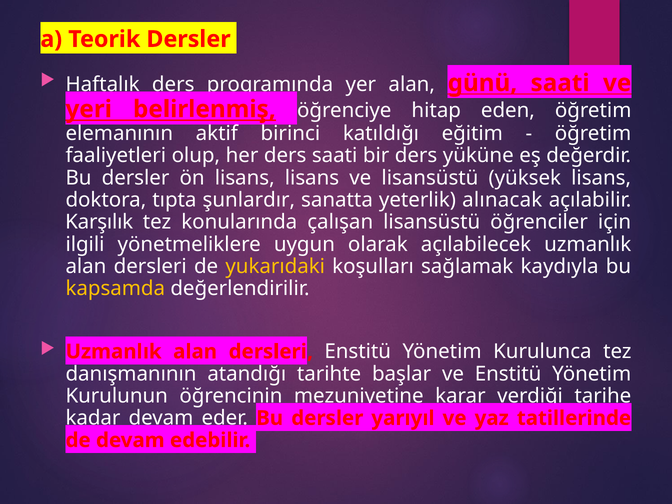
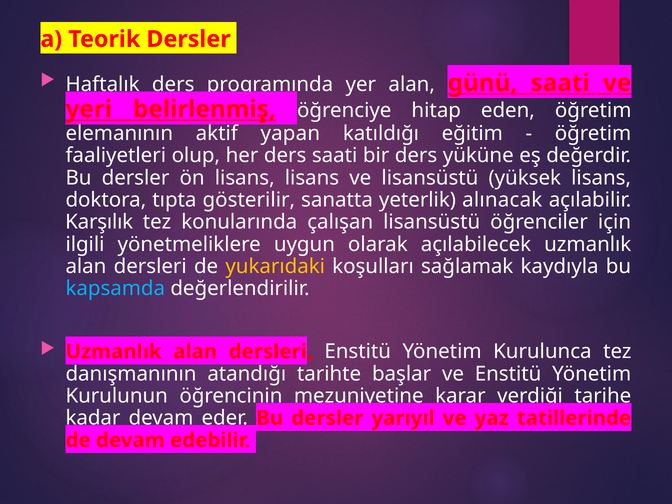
birinci: birinci -> yapan
şunlardır: şunlardır -> gösterilir
kapsamda colour: yellow -> light blue
